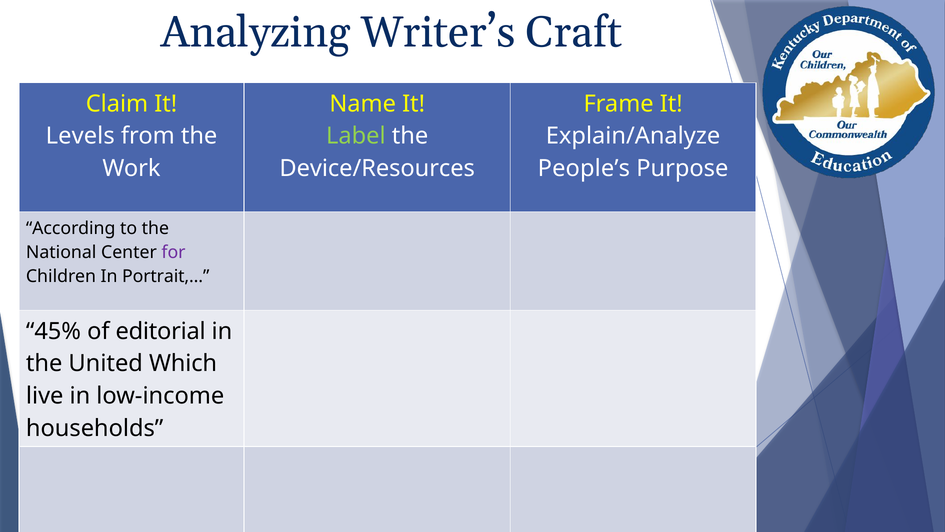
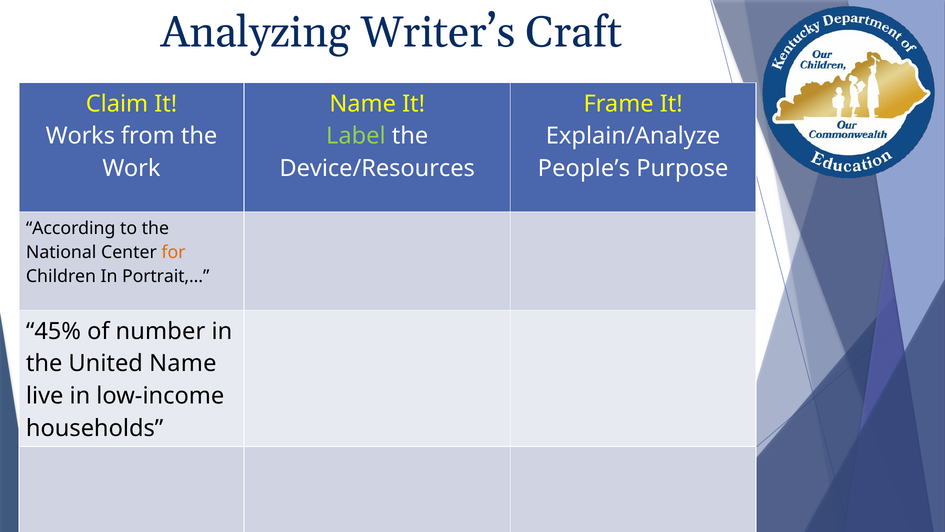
Levels: Levels -> Works
for colour: purple -> orange
editorial: editorial -> number
United Which: Which -> Name
